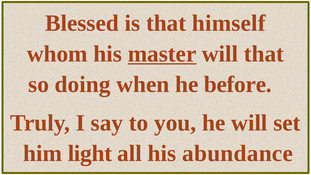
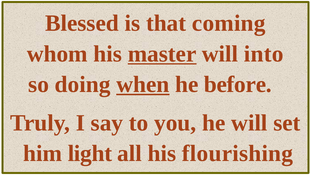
himself: himself -> coming
will that: that -> into
when underline: none -> present
abundance: abundance -> flourishing
